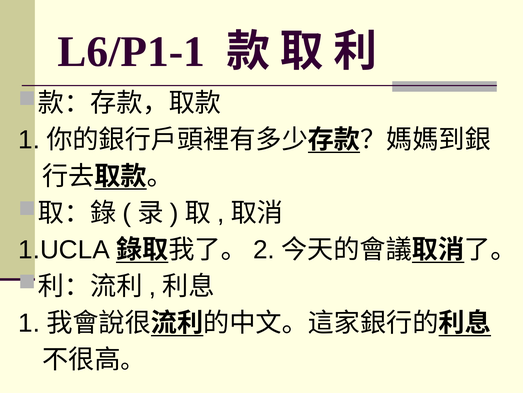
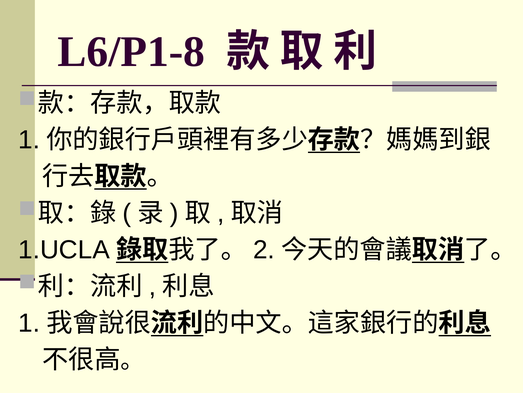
L6/P1-1: L6/P1-1 -> L6/P1-8
